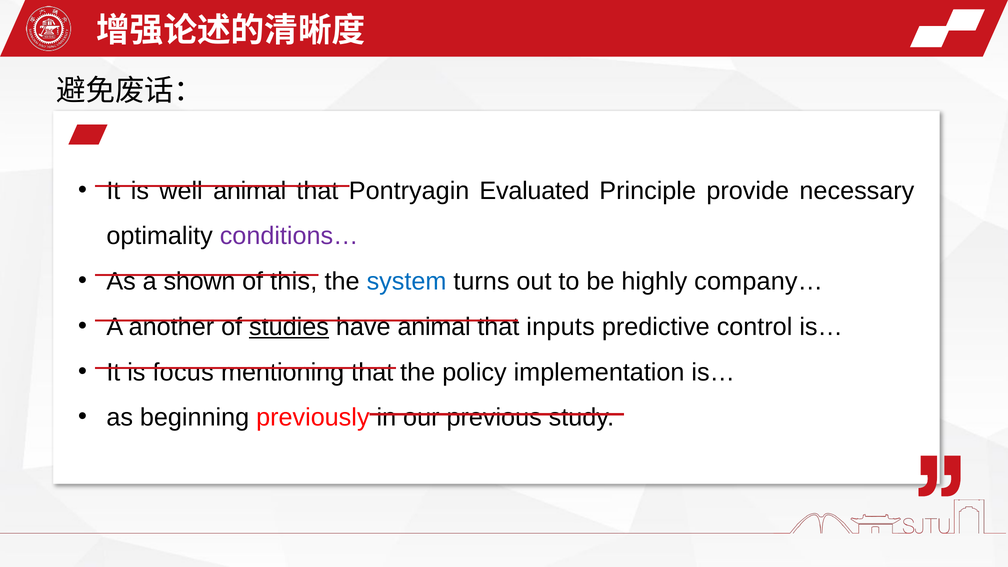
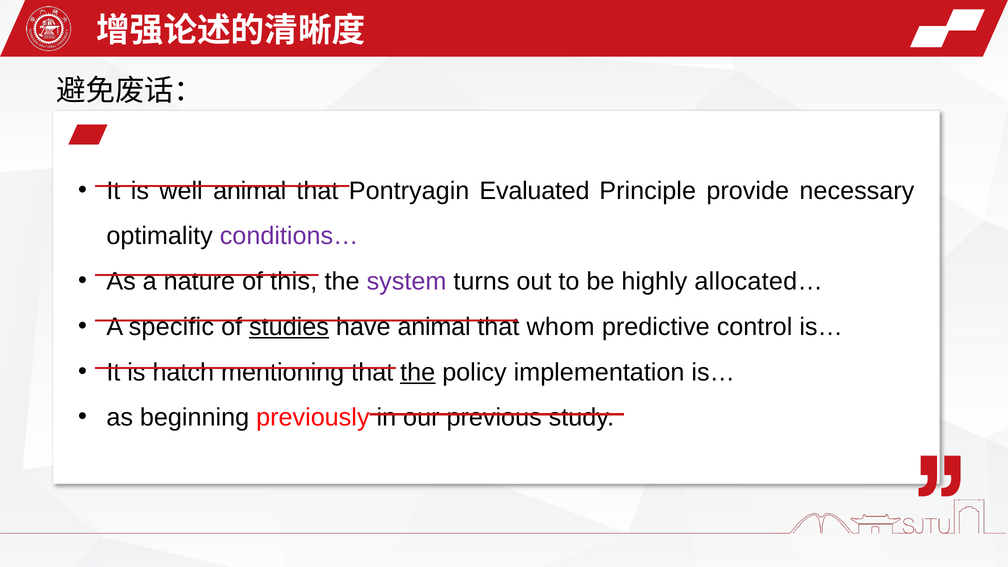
shown: shown -> nature
system colour: blue -> purple
company…: company… -> allocated…
another: another -> specific
inputs: inputs -> whom
focus: focus -> hatch
the at (418, 372) underline: none -> present
